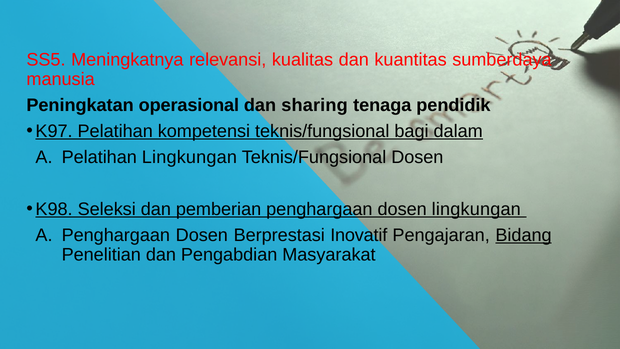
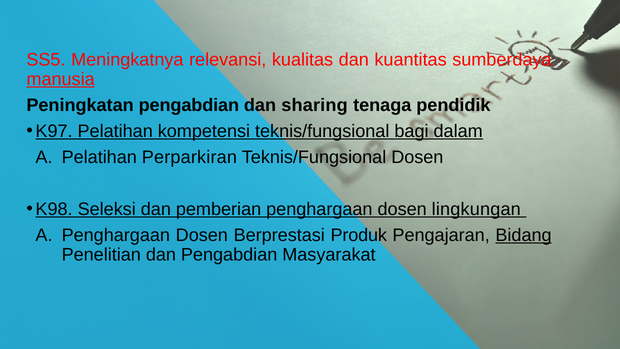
manusia underline: none -> present
Peningkatan operasional: operasional -> pengabdian
Pelatihan Lingkungan: Lingkungan -> Perparkiran
Inovatif: Inovatif -> Produk
